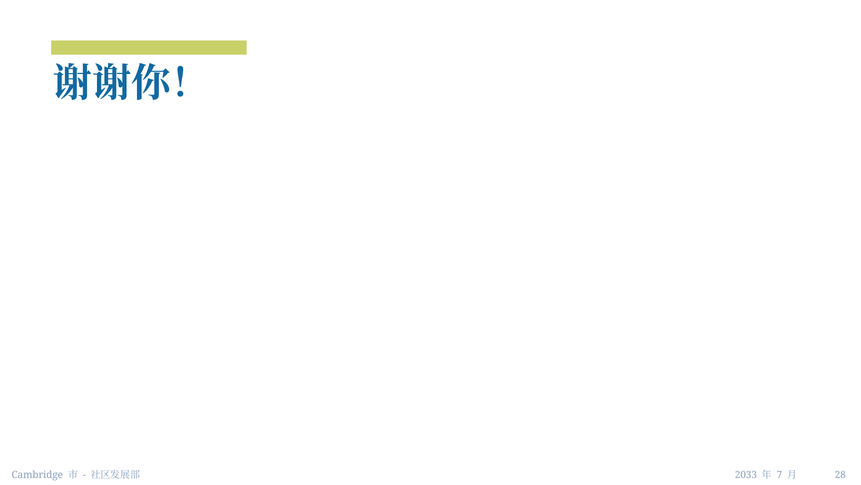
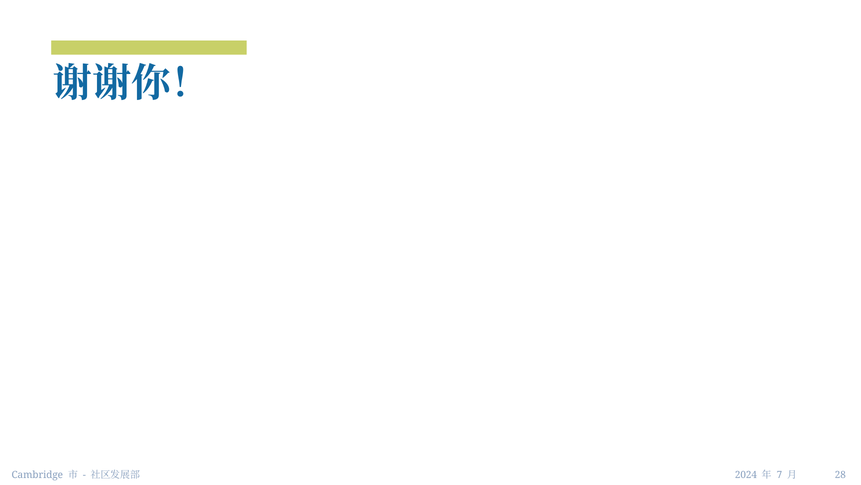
2033: 2033 -> 2024
